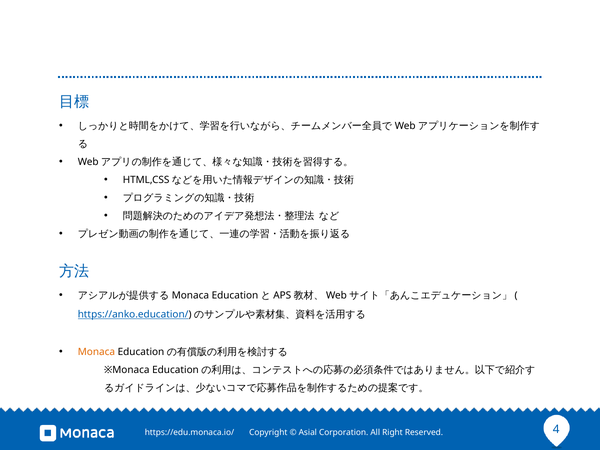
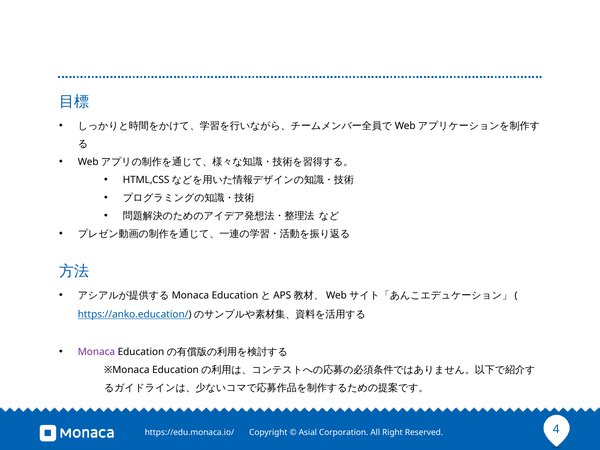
Monaca colour: orange -> purple
